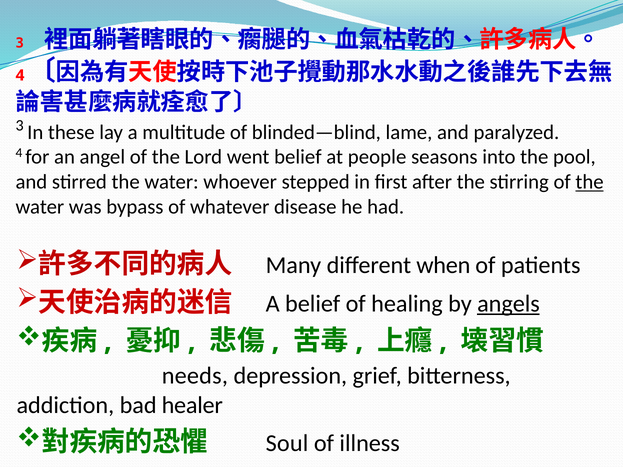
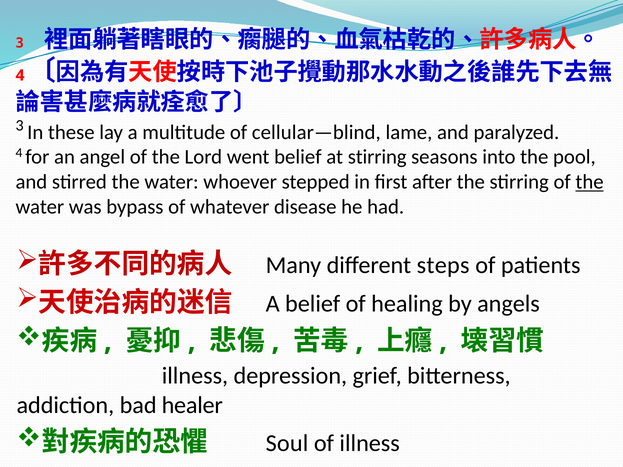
blinded—blind: blinded—blind -> cellular—blind
at people: people -> stirring
when: when -> steps
angels underline: present -> none
needs at (195, 376): needs -> illness
